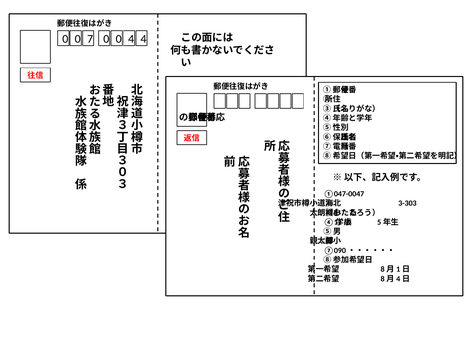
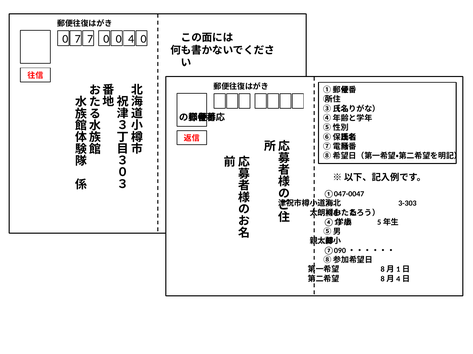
0 at (78, 39): 0 -> 7
4 4: 4 -> 0
